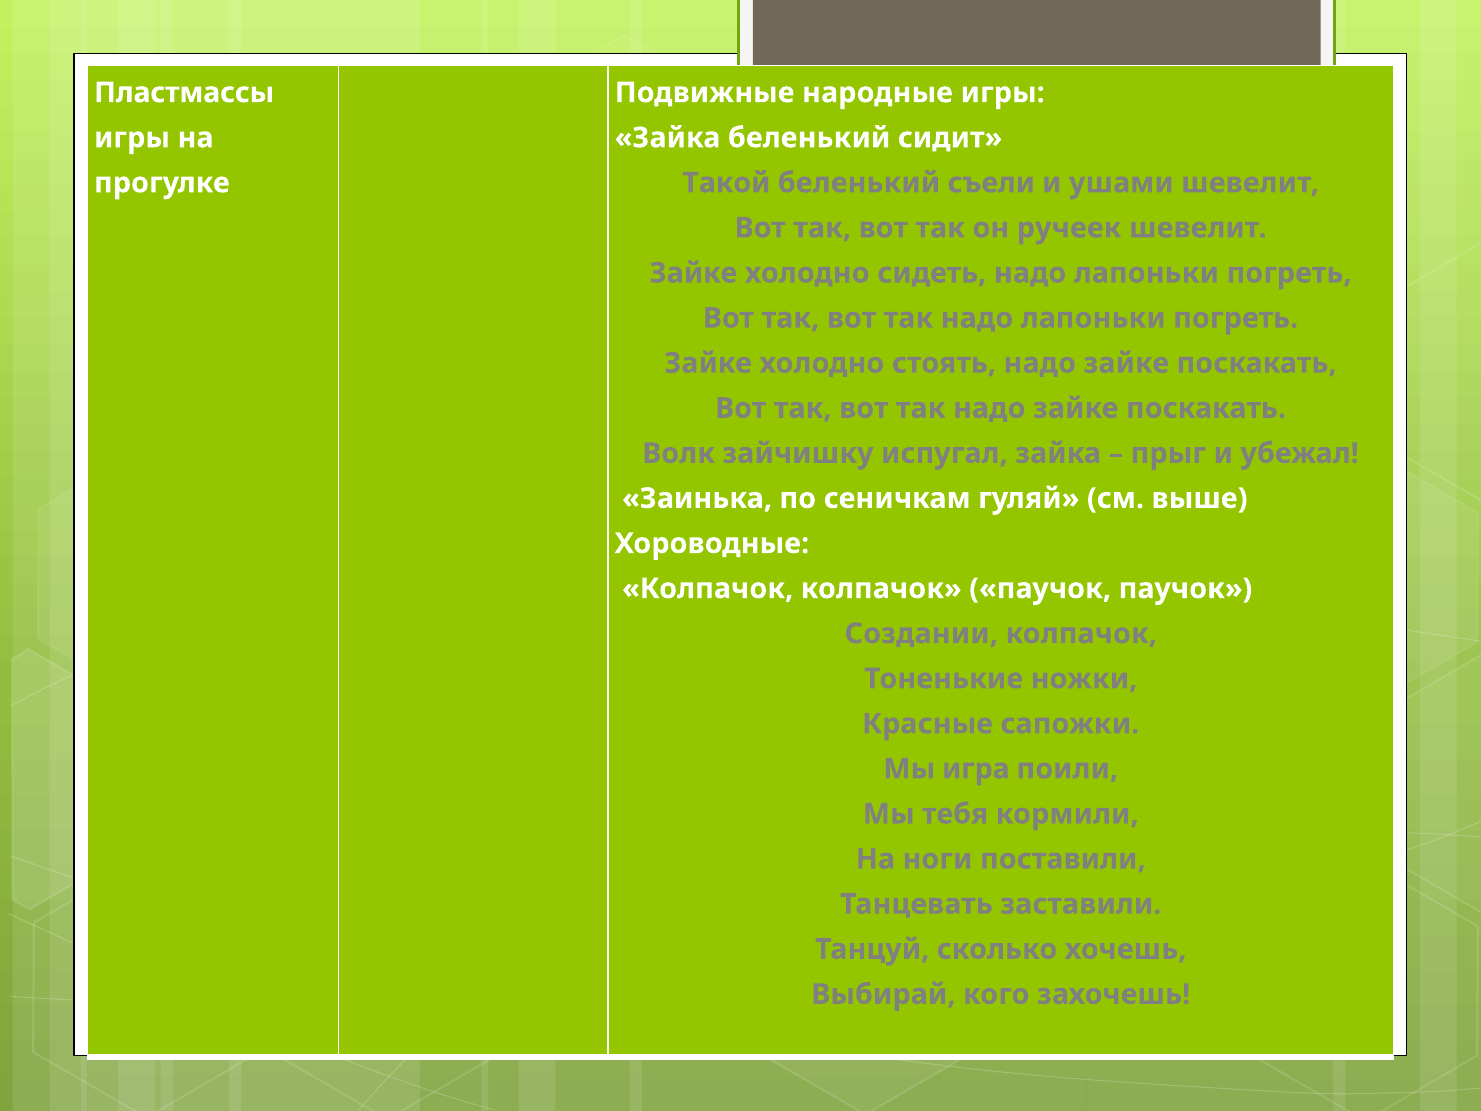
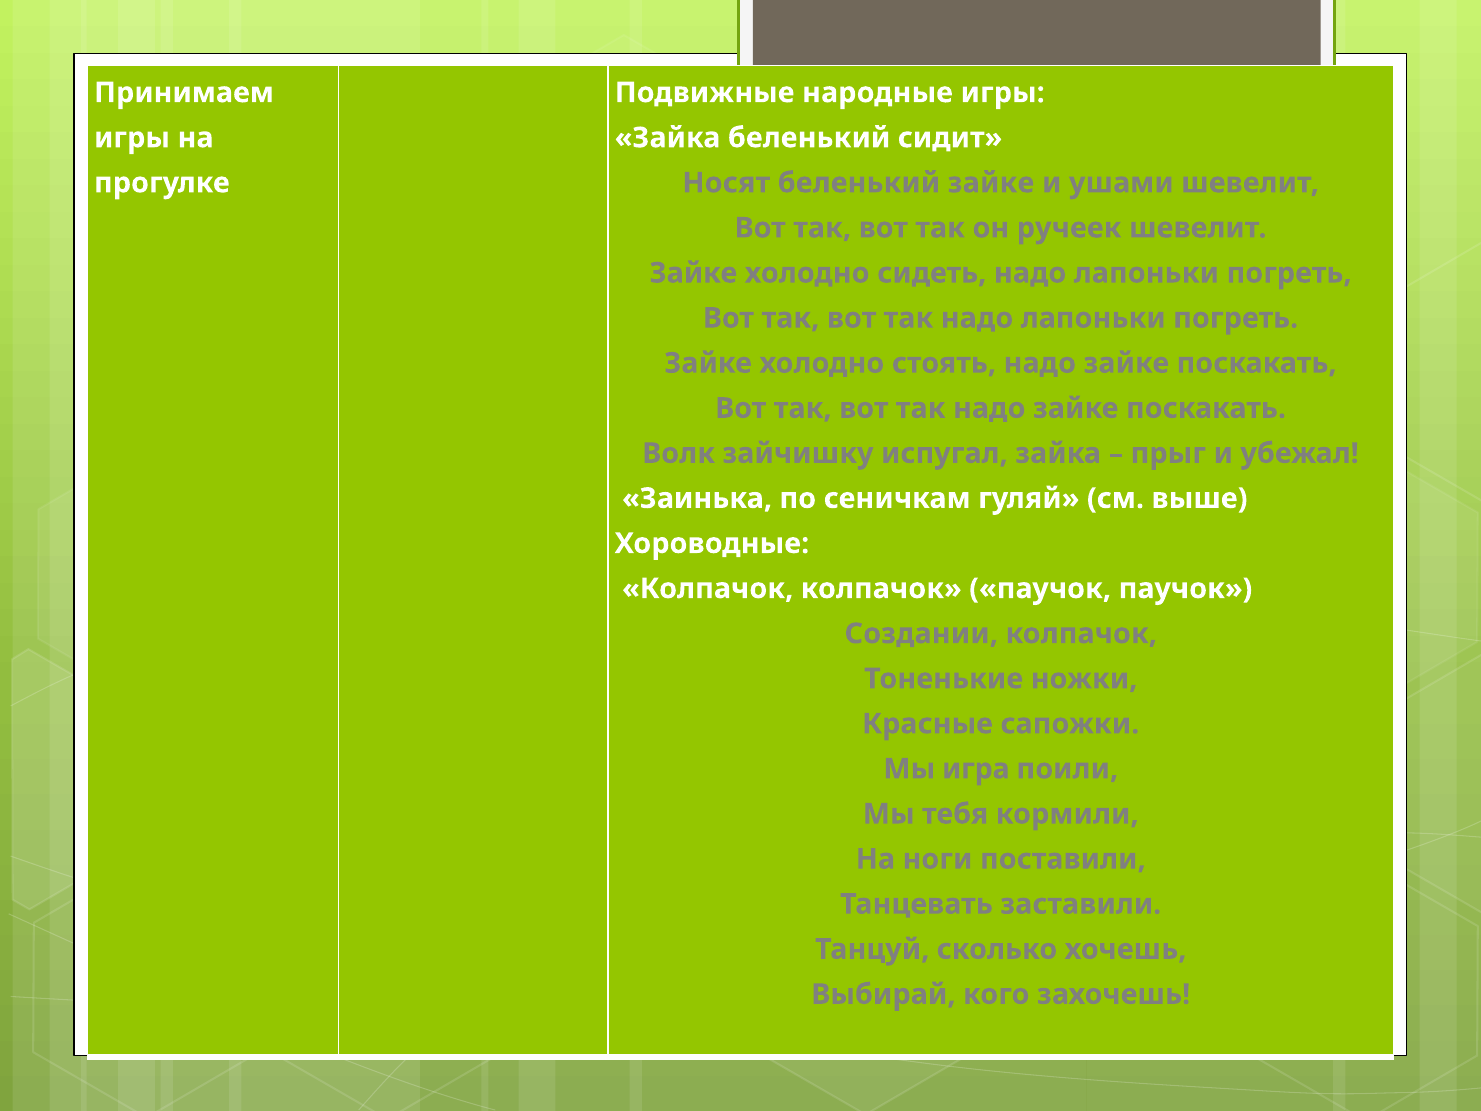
Пластмассы: Пластмассы -> Принимаем
Такой: Такой -> Носят
беленький съели: съели -> зайке
